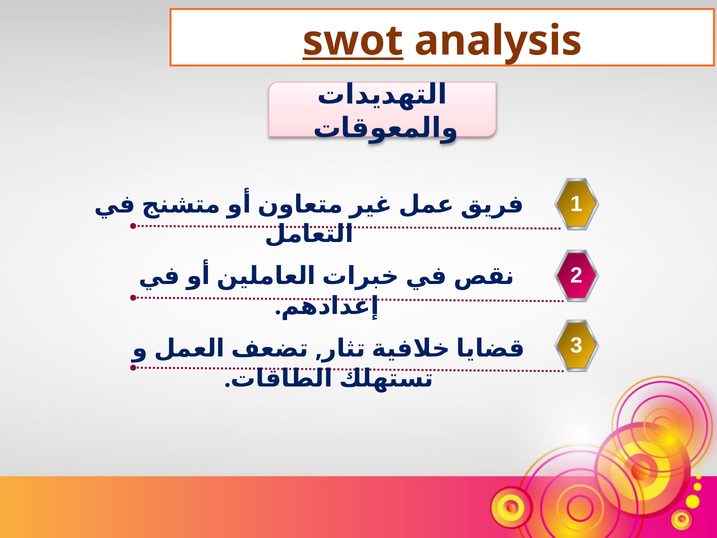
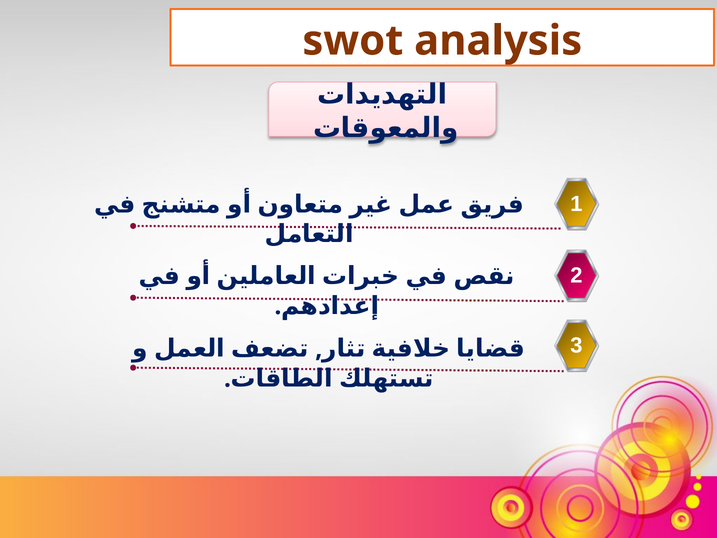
swot underline: present -> none
